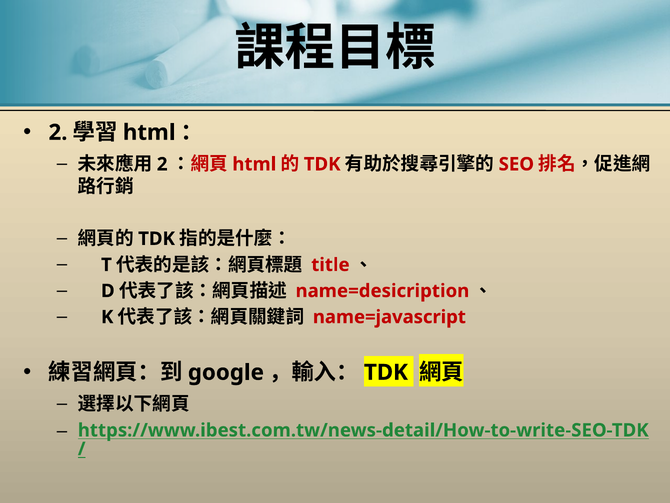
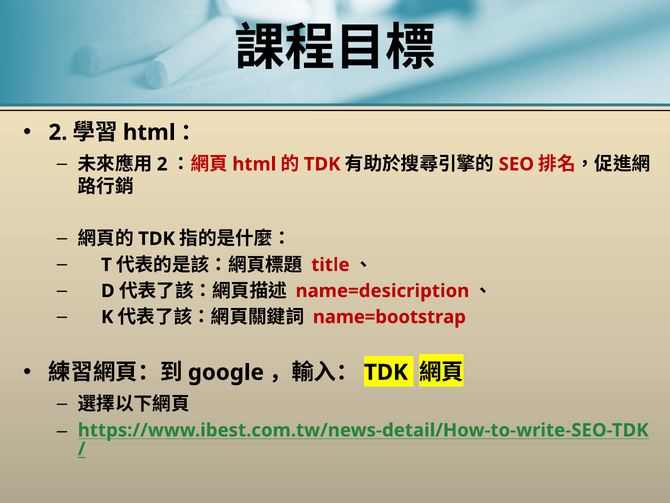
name=javascript: name=javascript -> name=bootstrap
